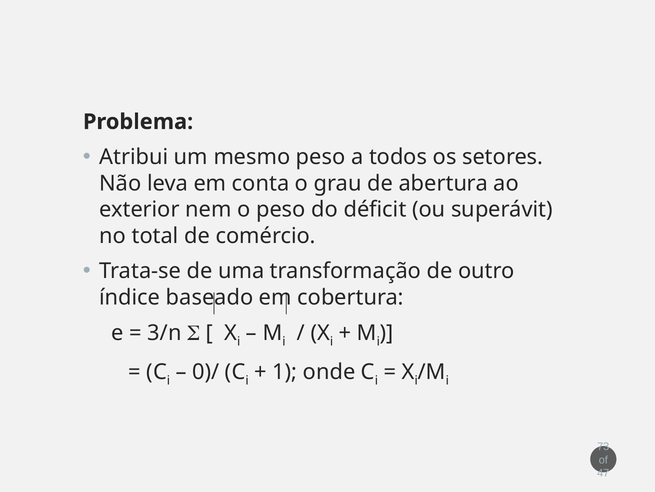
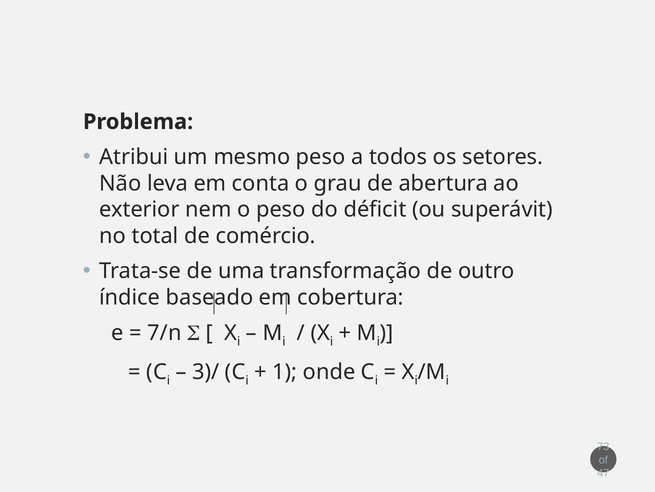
3/n: 3/n -> 7/n
0)/: 0)/ -> 3)/
